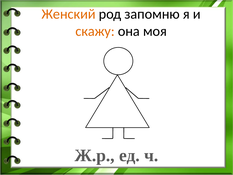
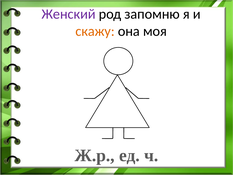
Женский colour: orange -> purple
